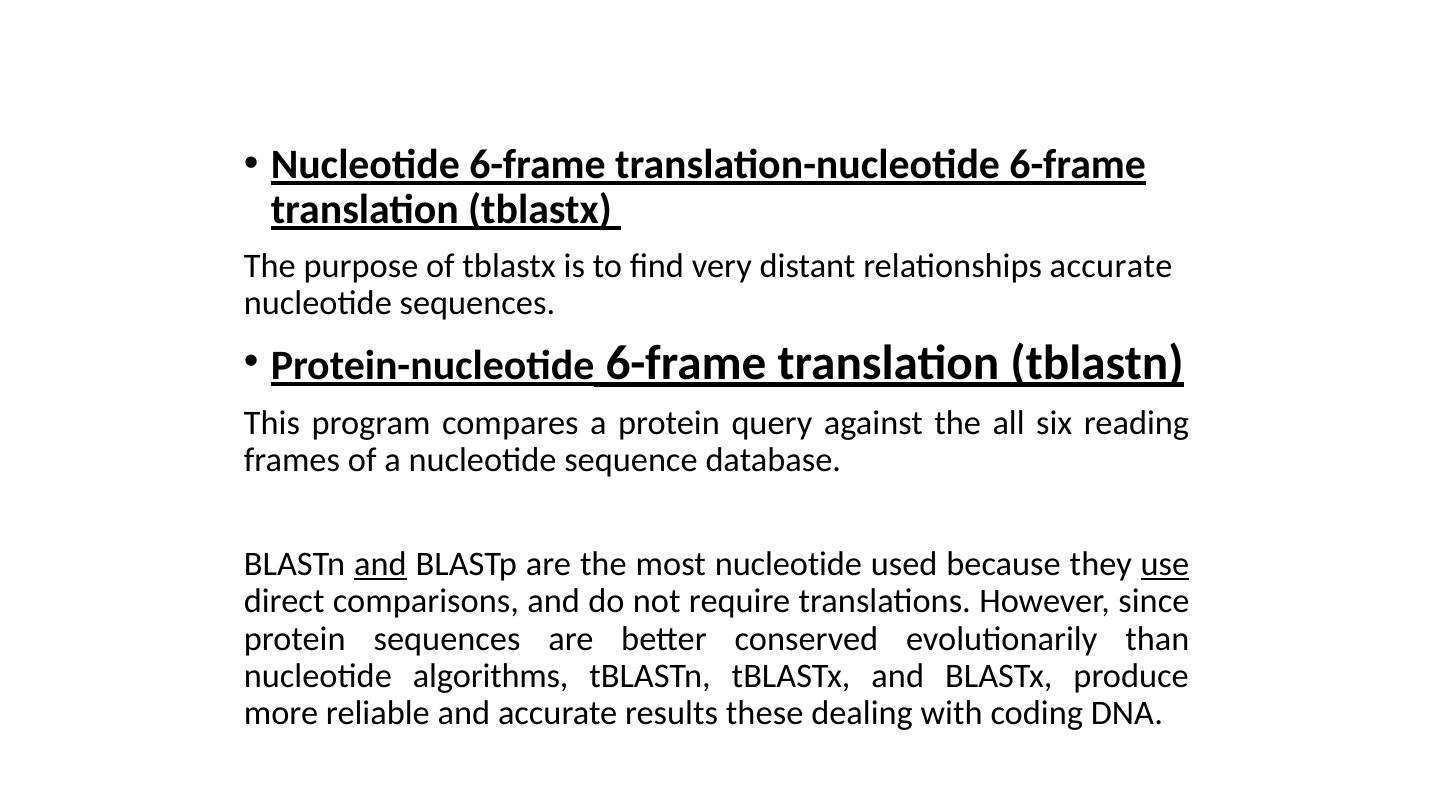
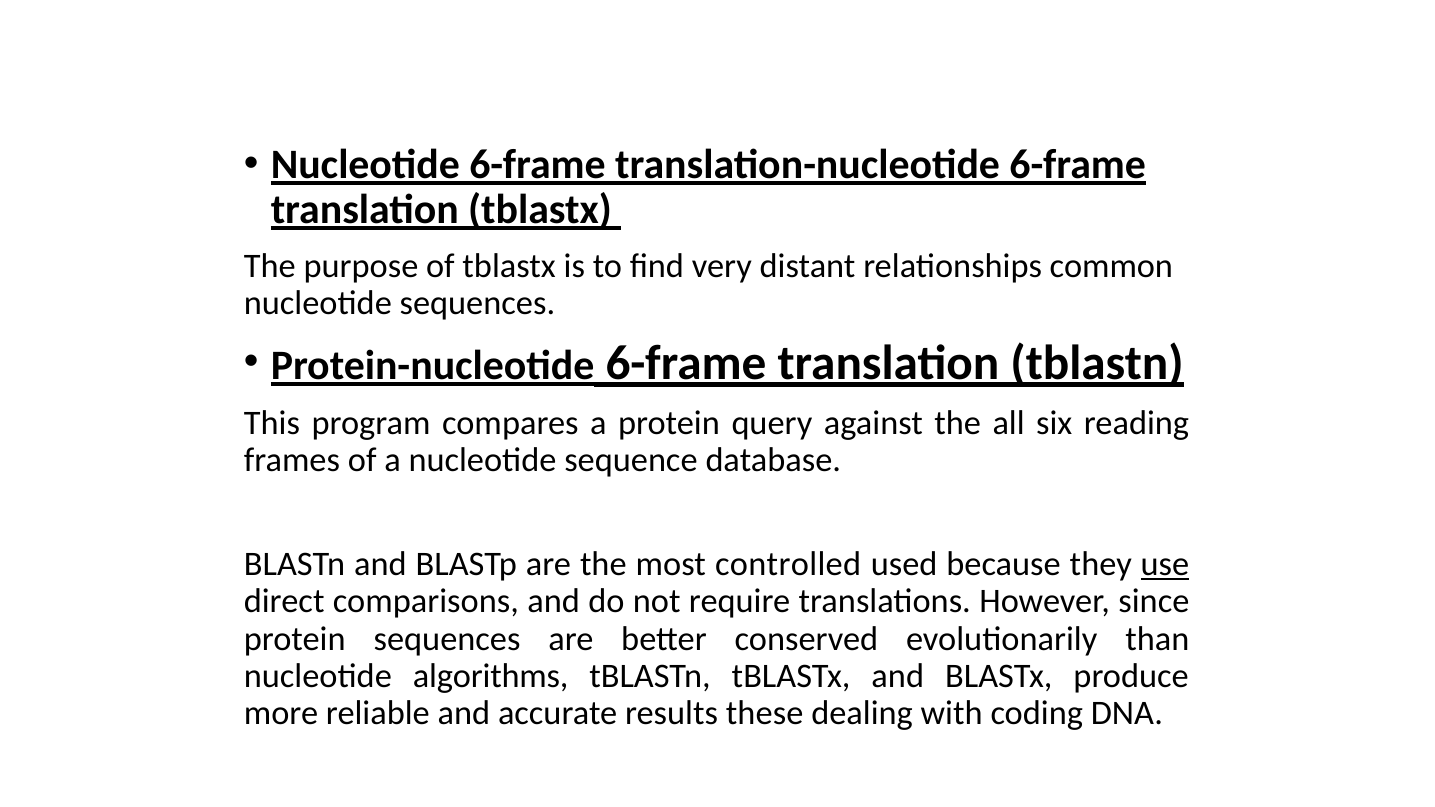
relationships accurate: accurate -> common
and at (380, 565) underline: present -> none
most nucleotide: nucleotide -> controlled
